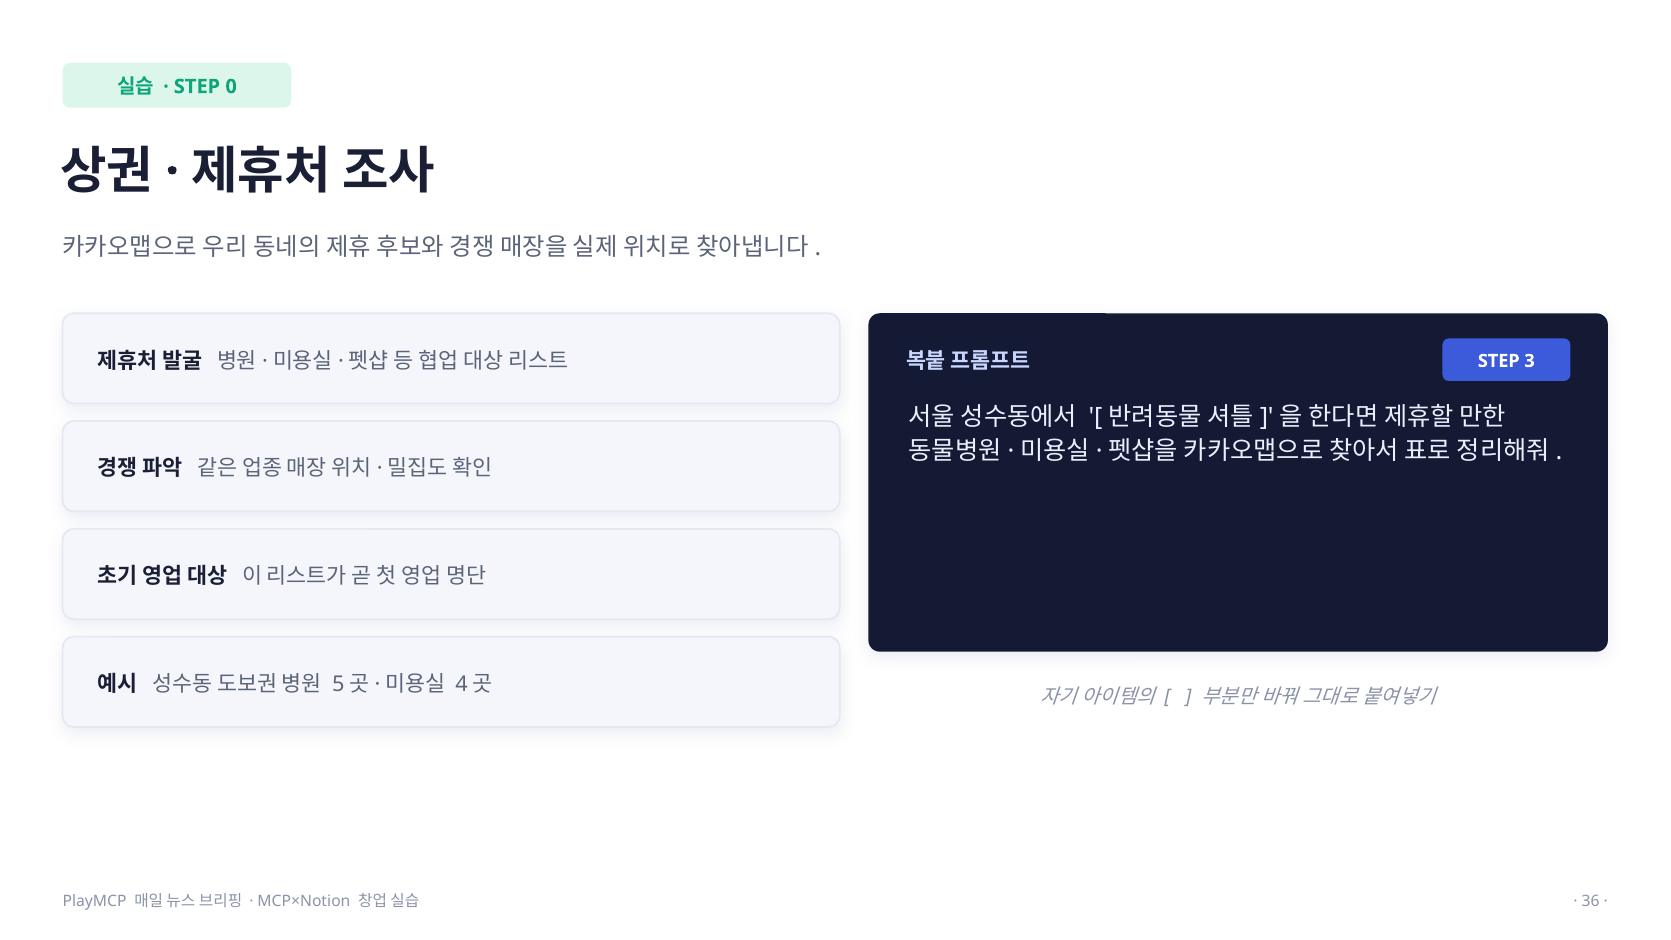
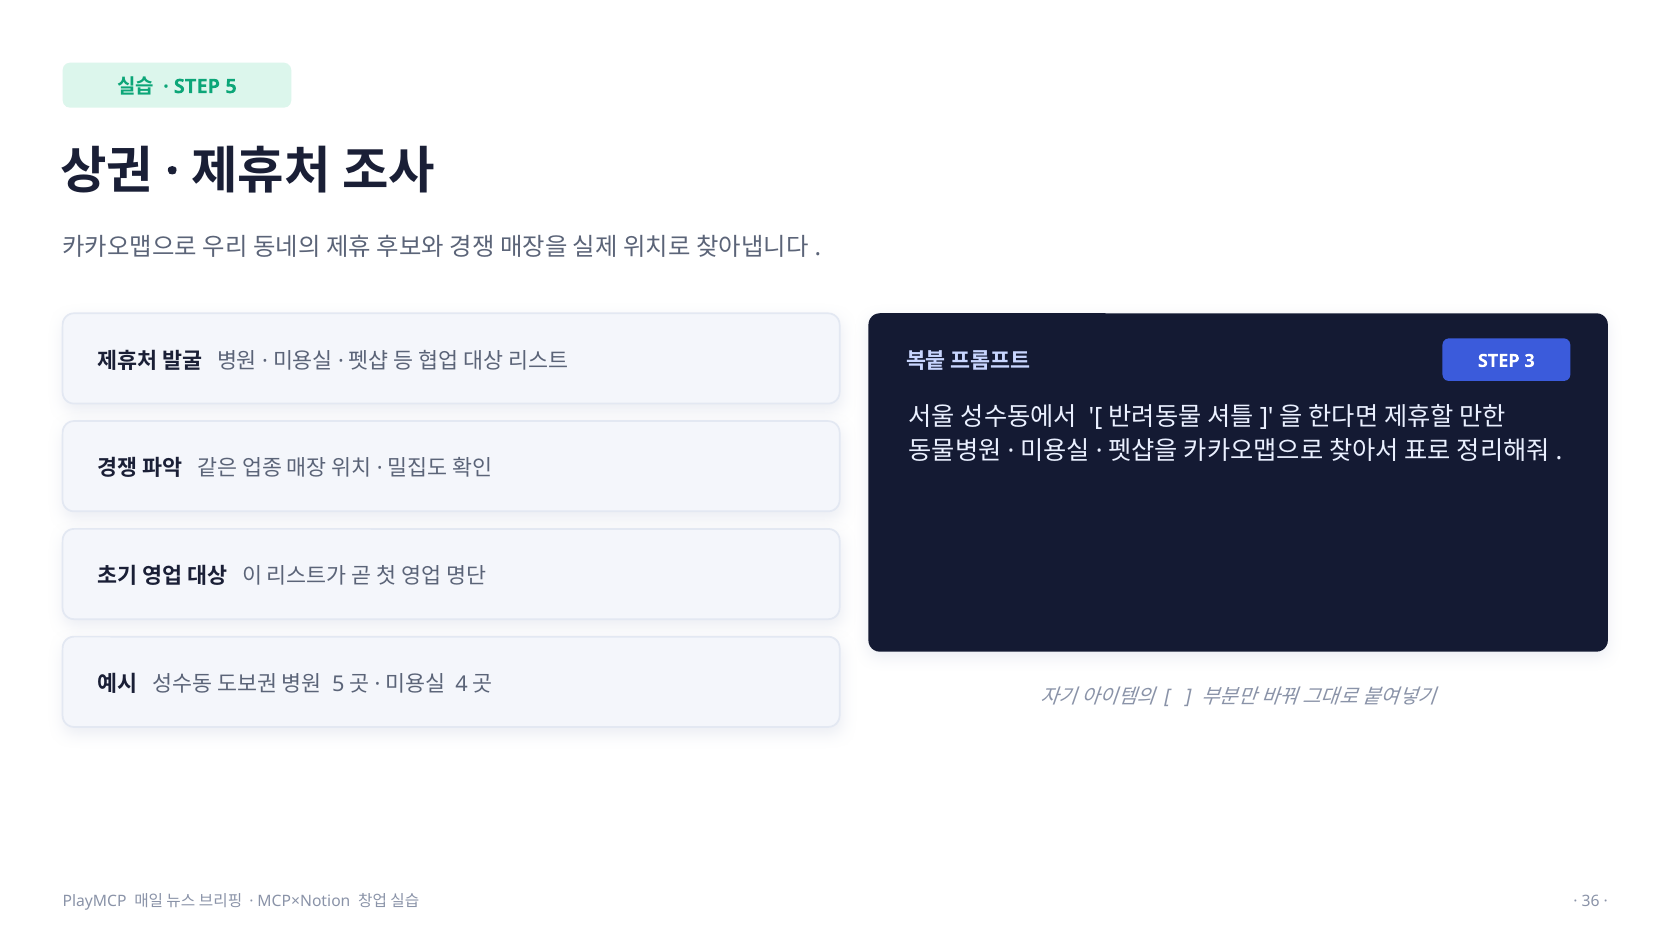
0: 0 -> 5
